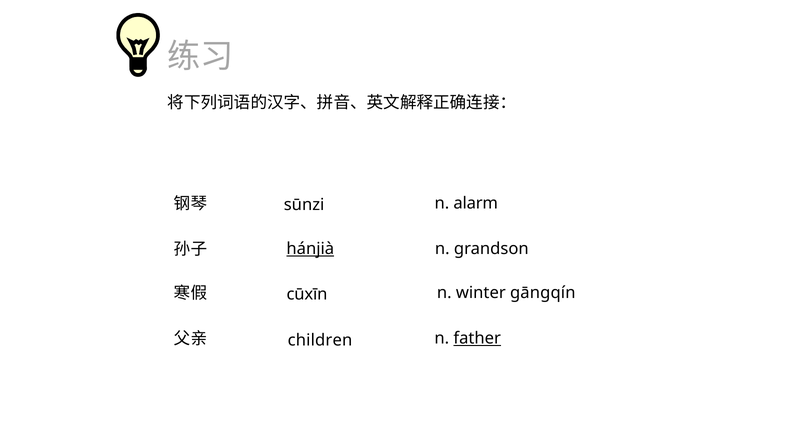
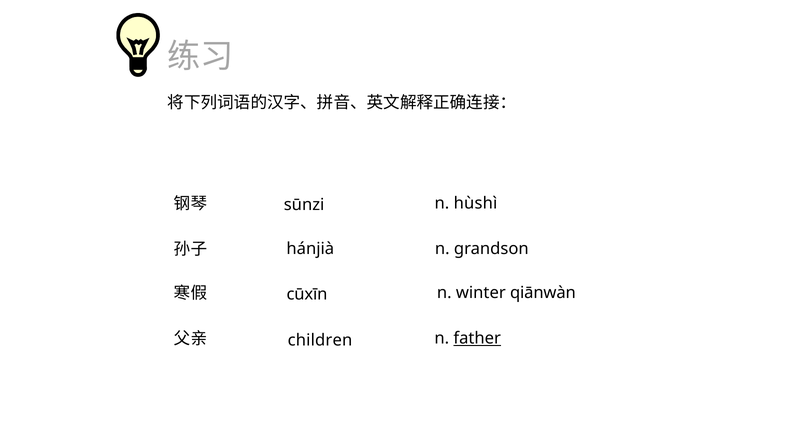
alarm: alarm -> hùshì
hánjià underline: present -> none
gāngqín: gāngqín -> qiānwàn
